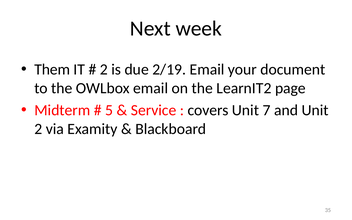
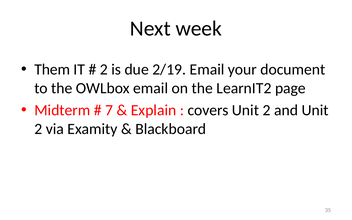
5: 5 -> 7
Service: Service -> Explain
covers Unit 7: 7 -> 2
